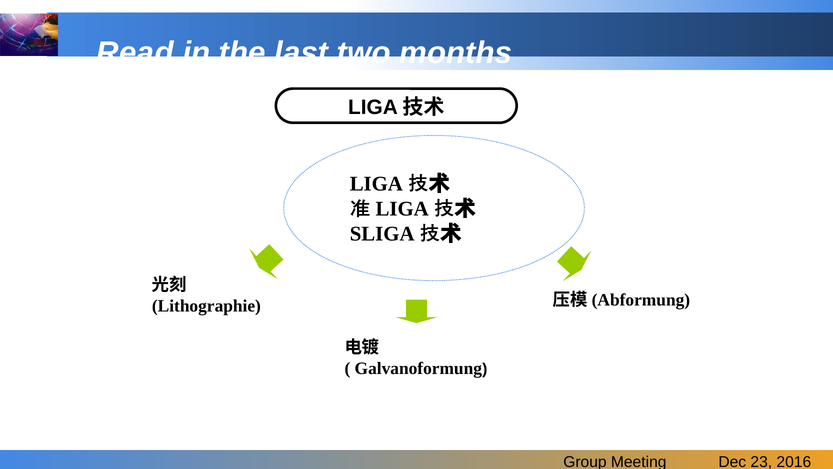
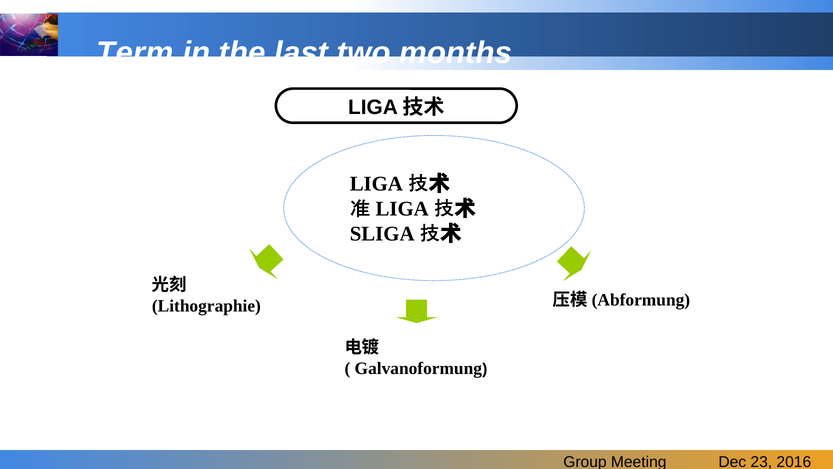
Read: Read -> Term
